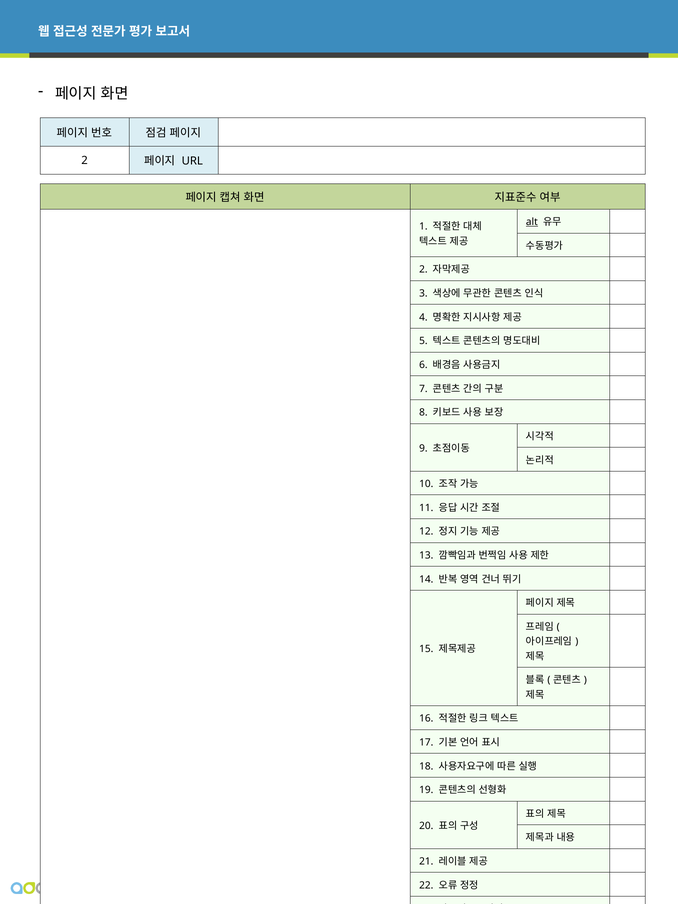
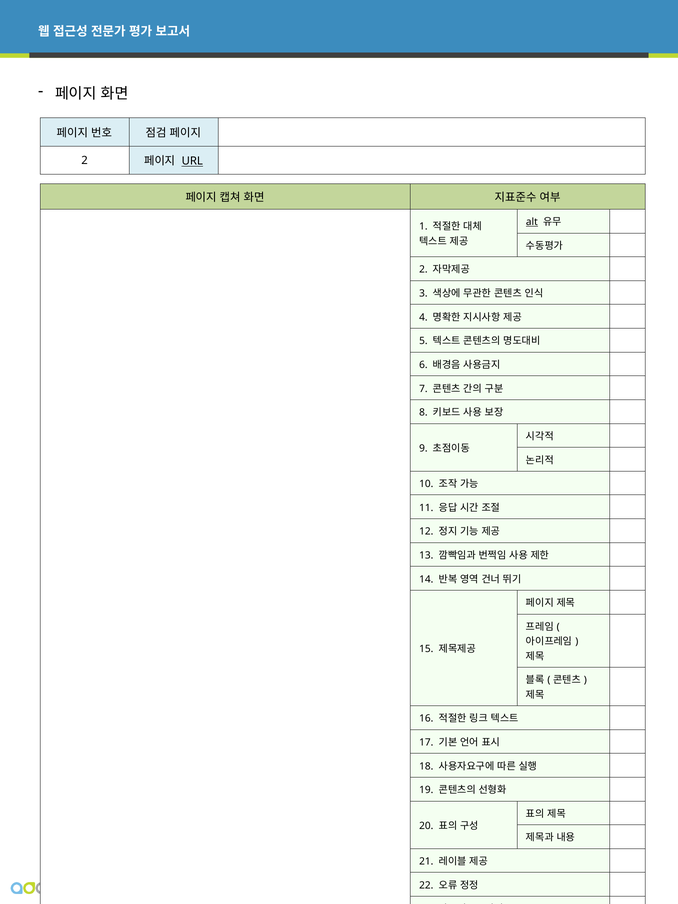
URL underline: none -> present
